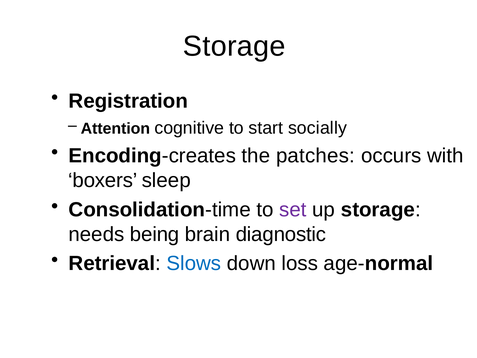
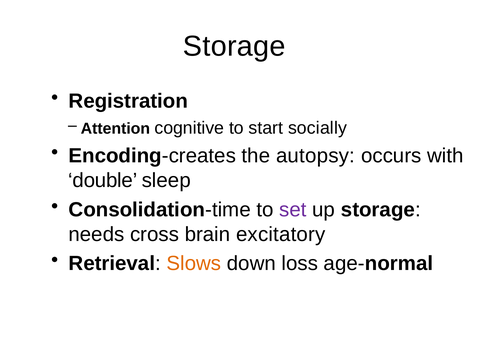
patches: patches -> autopsy
boxers: boxers -> double
being: being -> cross
diagnostic: diagnostic -> excitatory
Slows colour: blue -> orange
